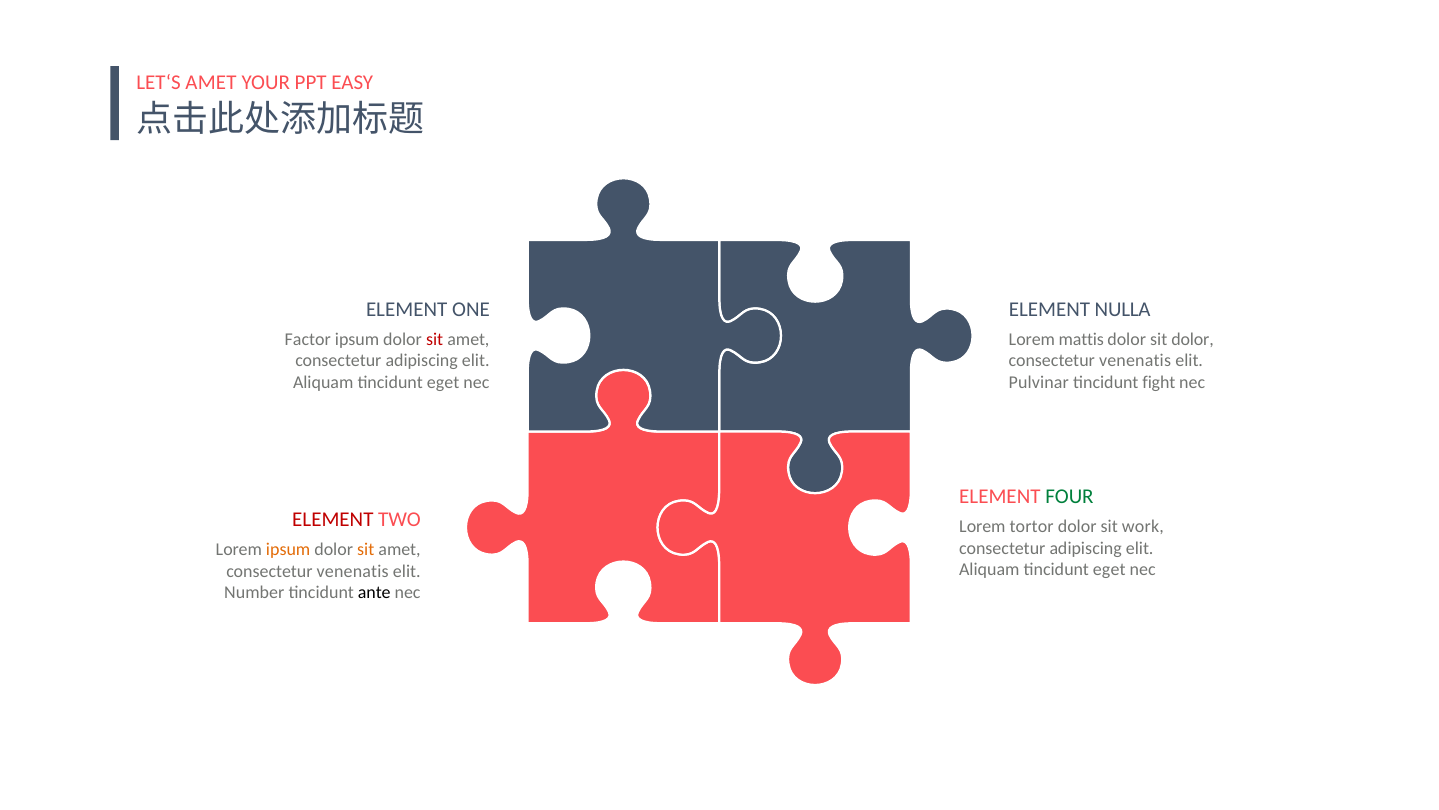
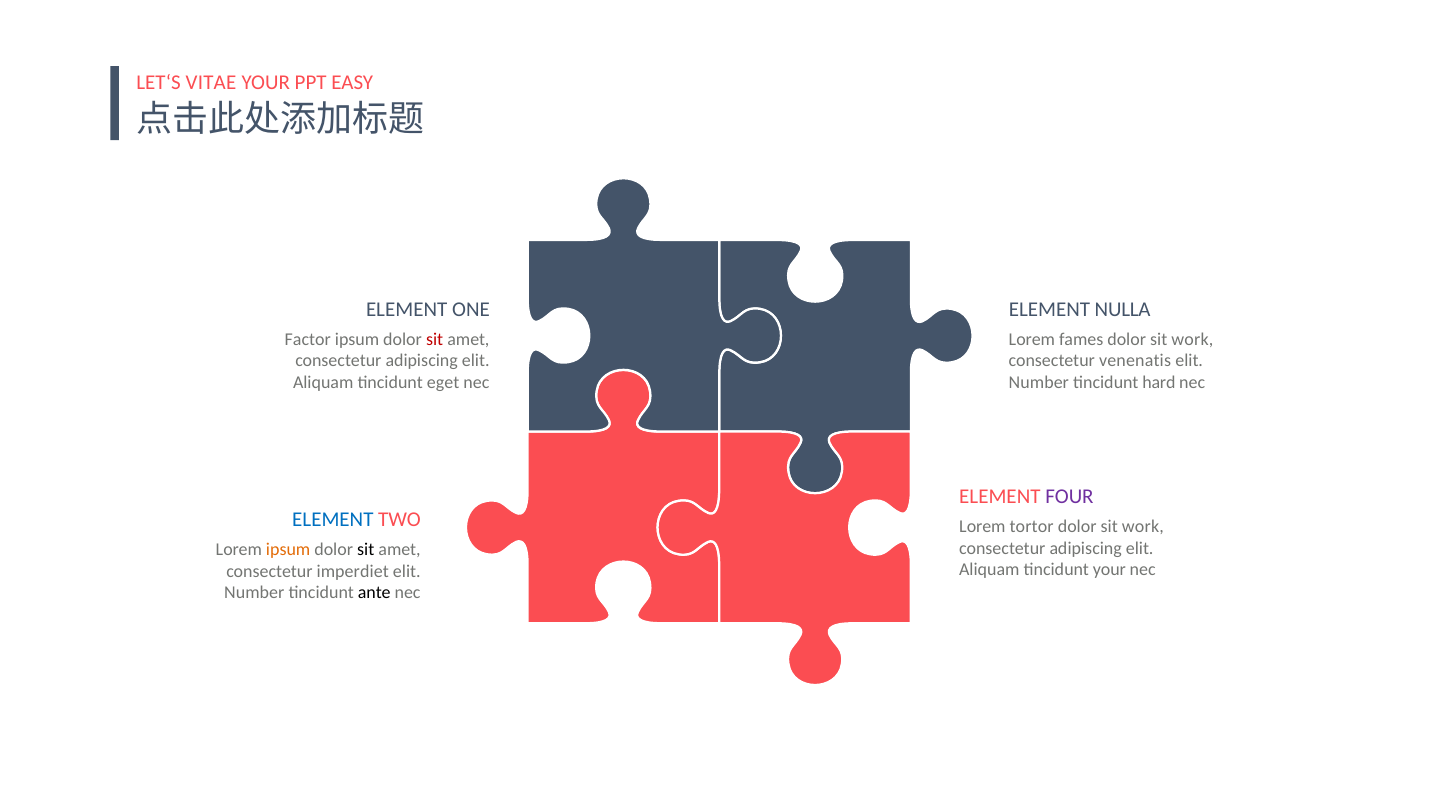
LET‘S AMET: AMET -> VITAE
mattis: mattis -> fames
dolor at (1193, 339): dolor -> work
Pulvinar at (1039, 382): Pulvinar -> Number
fight: fight -> hard
FOUR colour: green -> purple
ELEMENT at (333, 519) colour: red -> blue
sit at (366, 549) colour: orange -> black
eget at (1109, 570): eget -> your
venenatis at (353, 571): venenatis -> imperdiet
